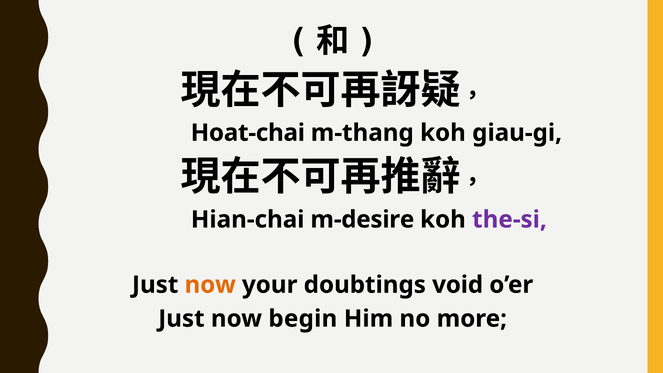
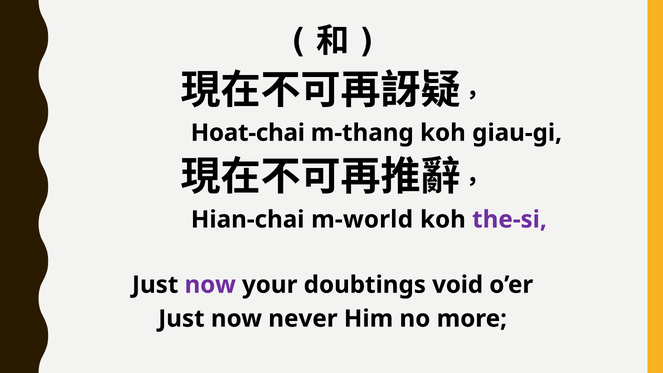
m-desire: m-desire -> m-world
now at (210, 285) colour: orange -> purple
begin: begin -> never
